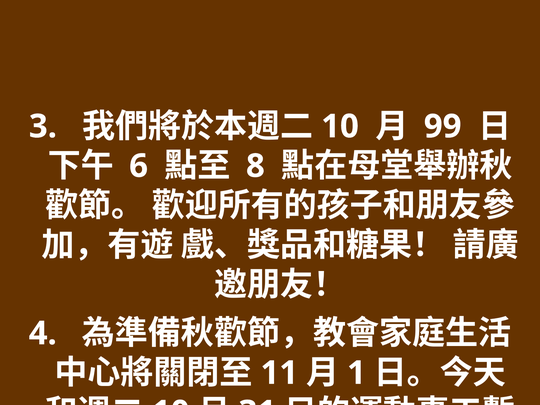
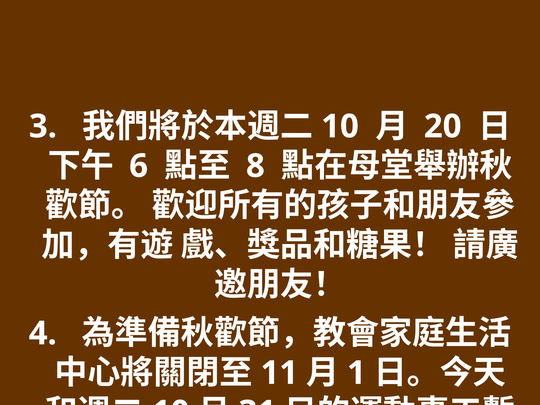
99: 99 -> 20
